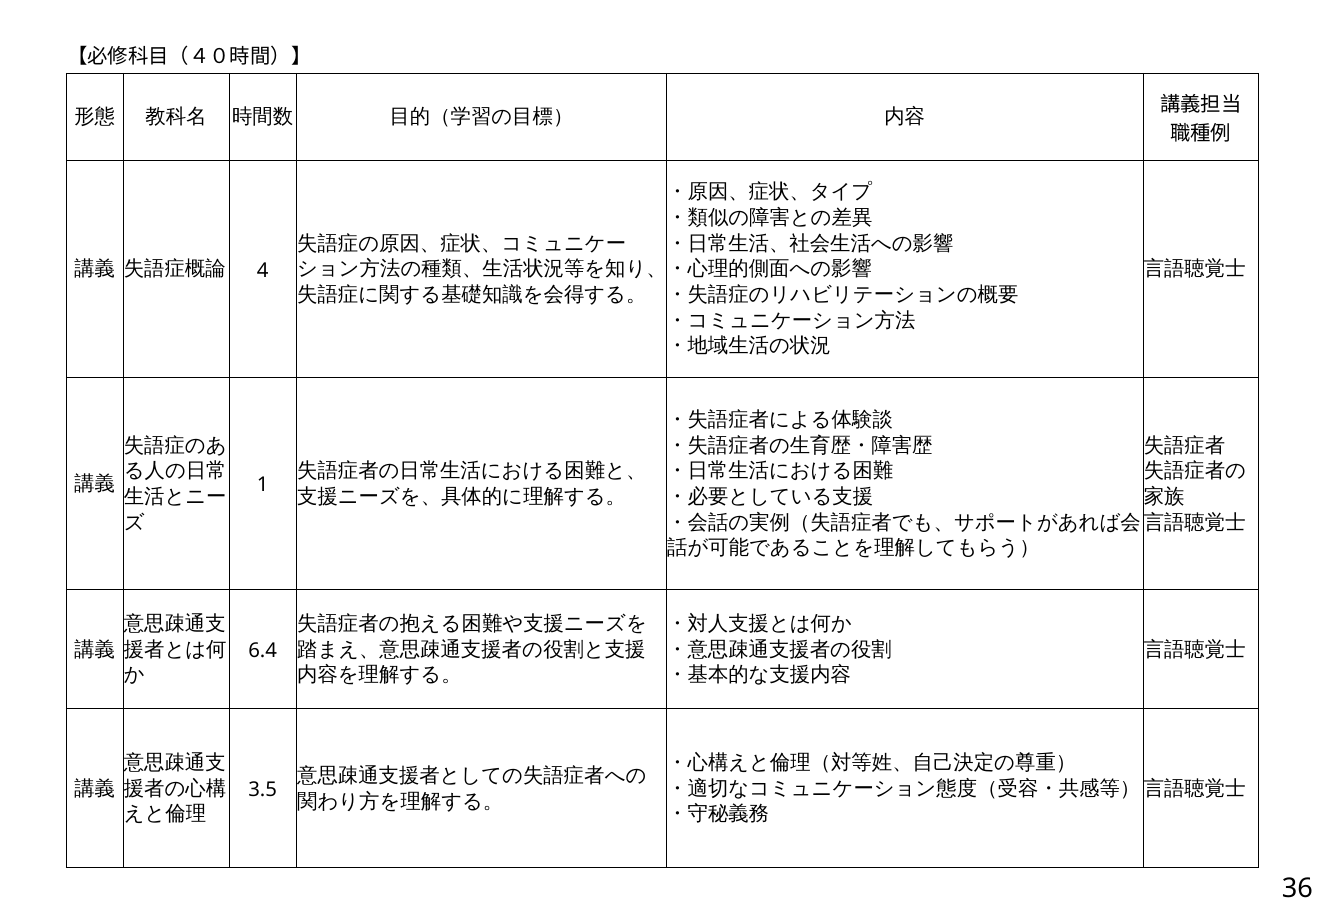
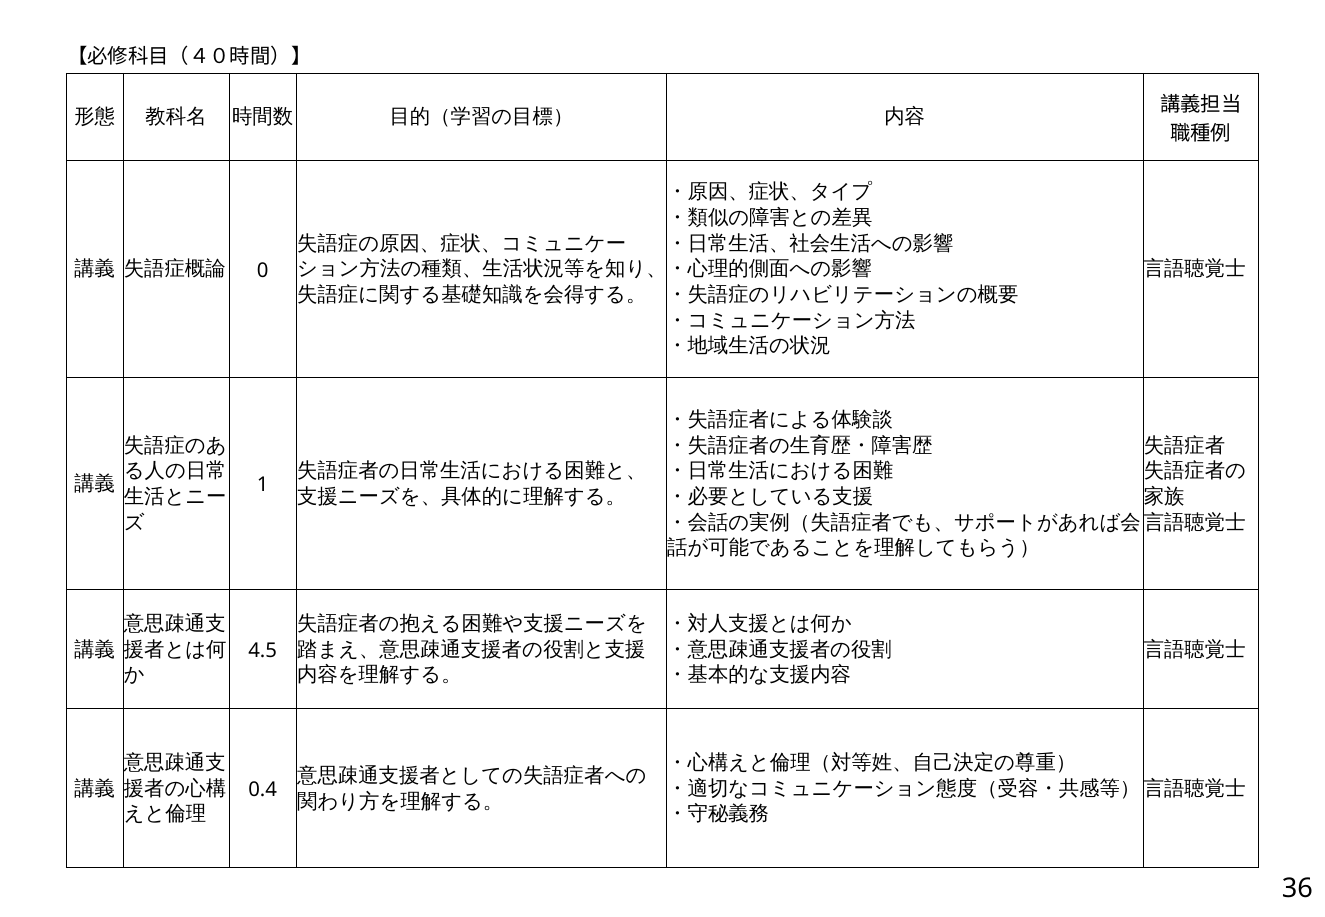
4: 4 -> 0
6.4: 6.4 -> 4.5
3.5: 3.5 -> 0.4
